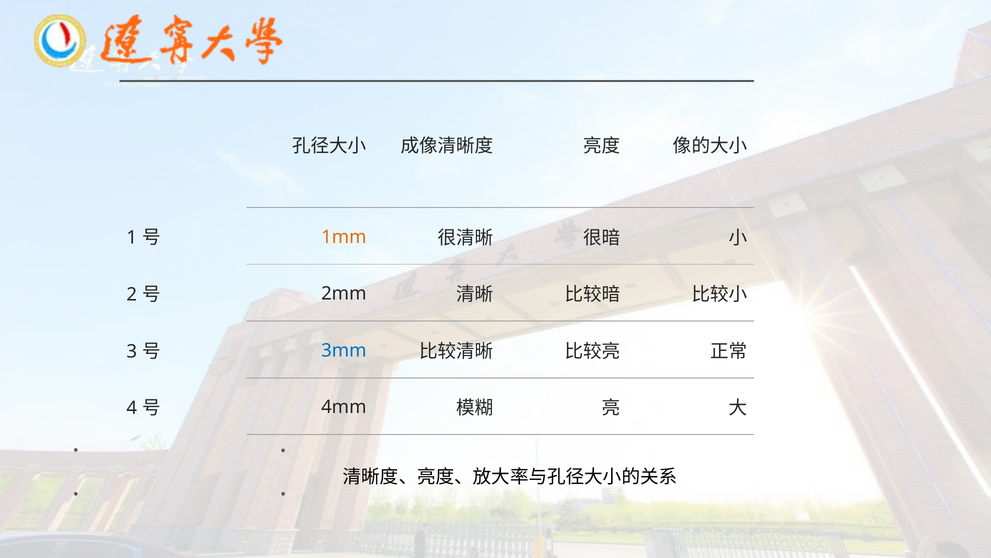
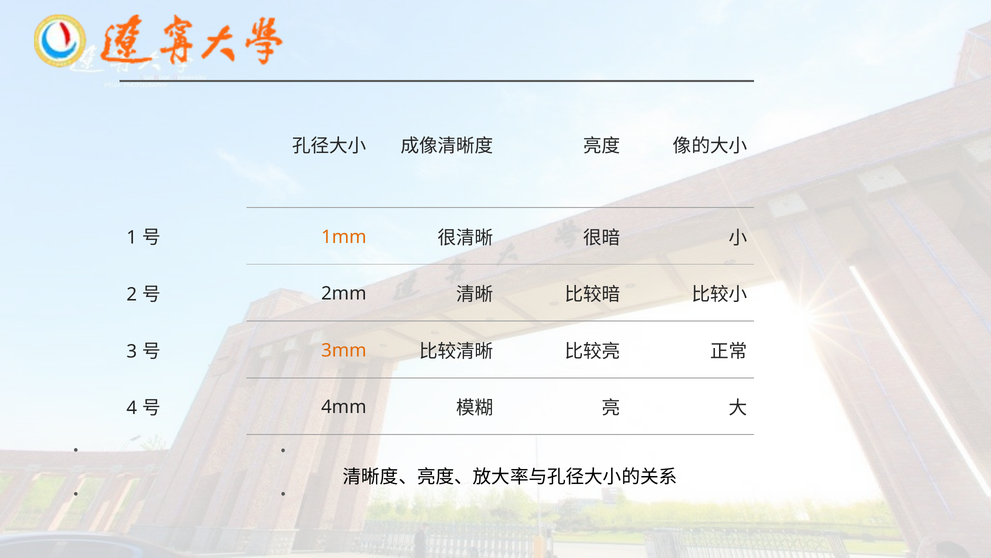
3mm colour: blue -> orange
